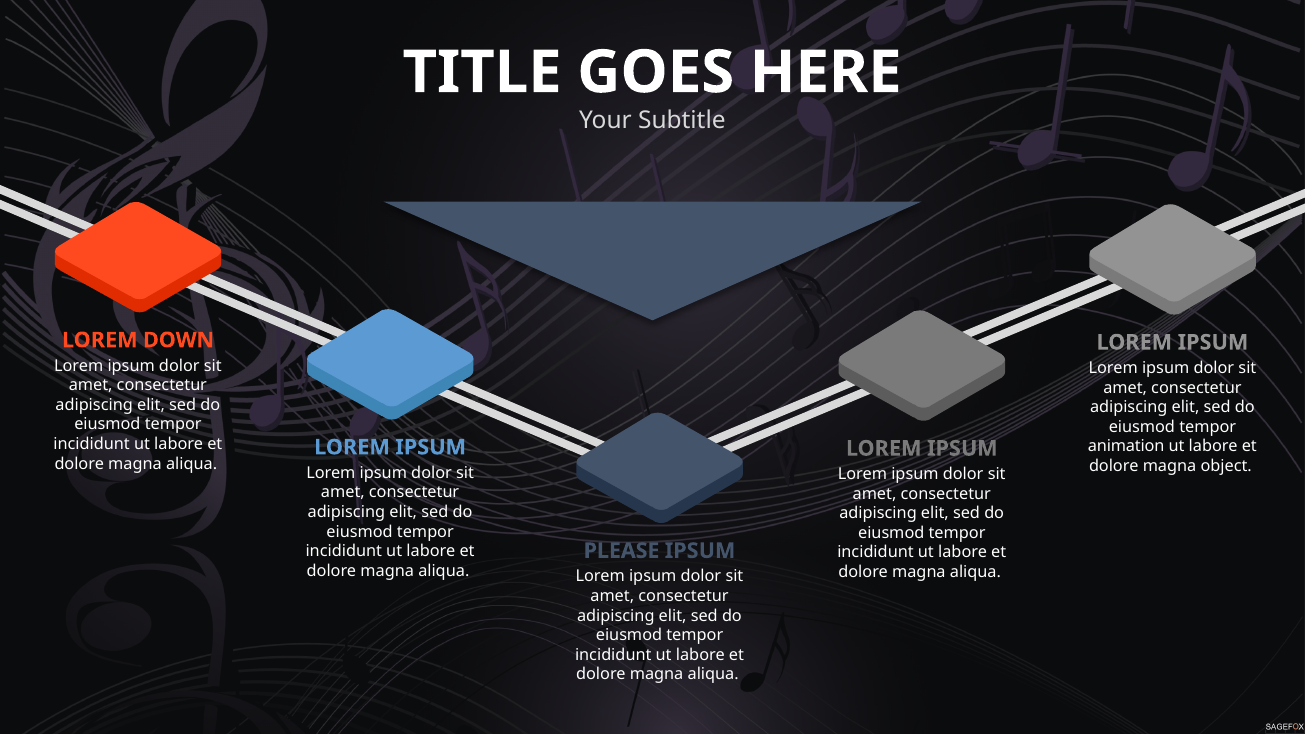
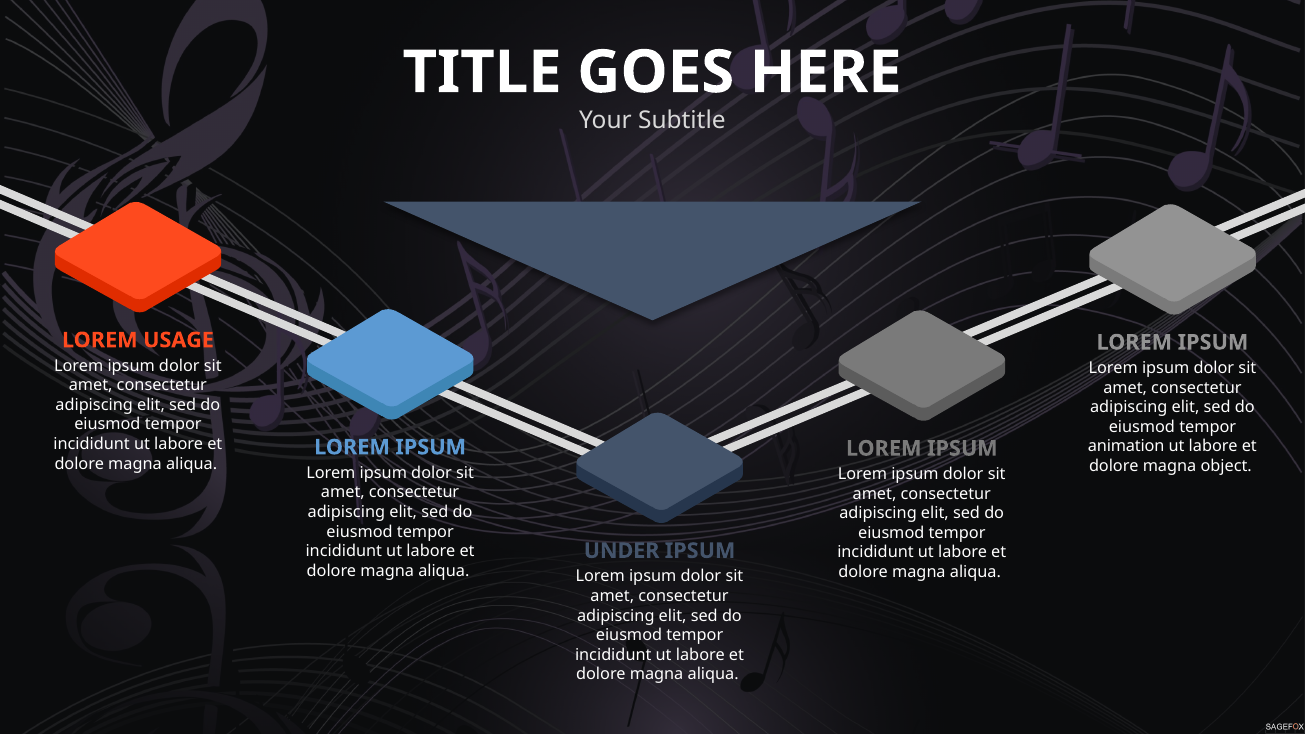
DOWN: DOWN -> USAGE
PLEASE: PLEASE -> UNDER
